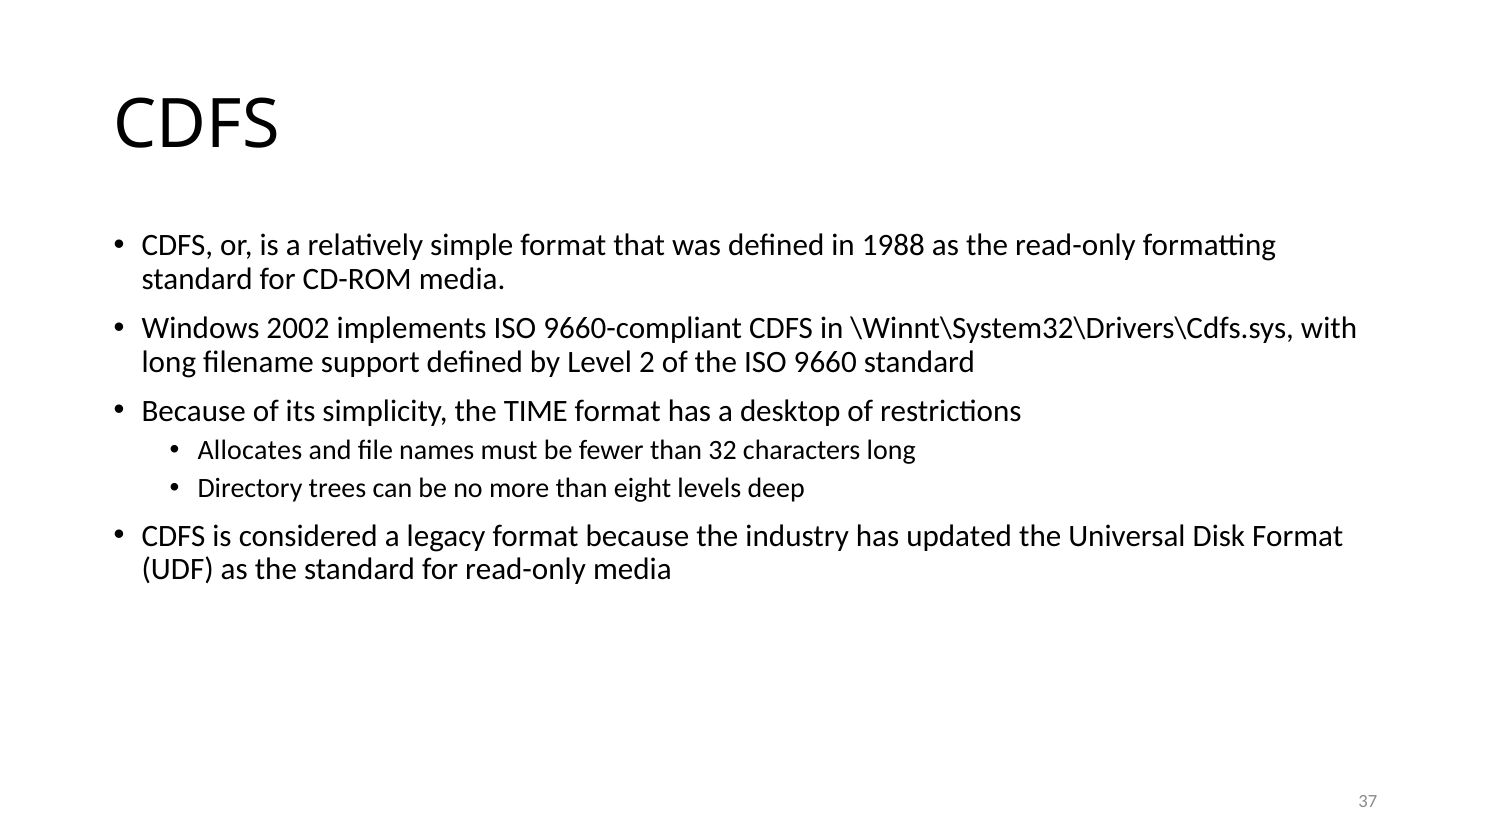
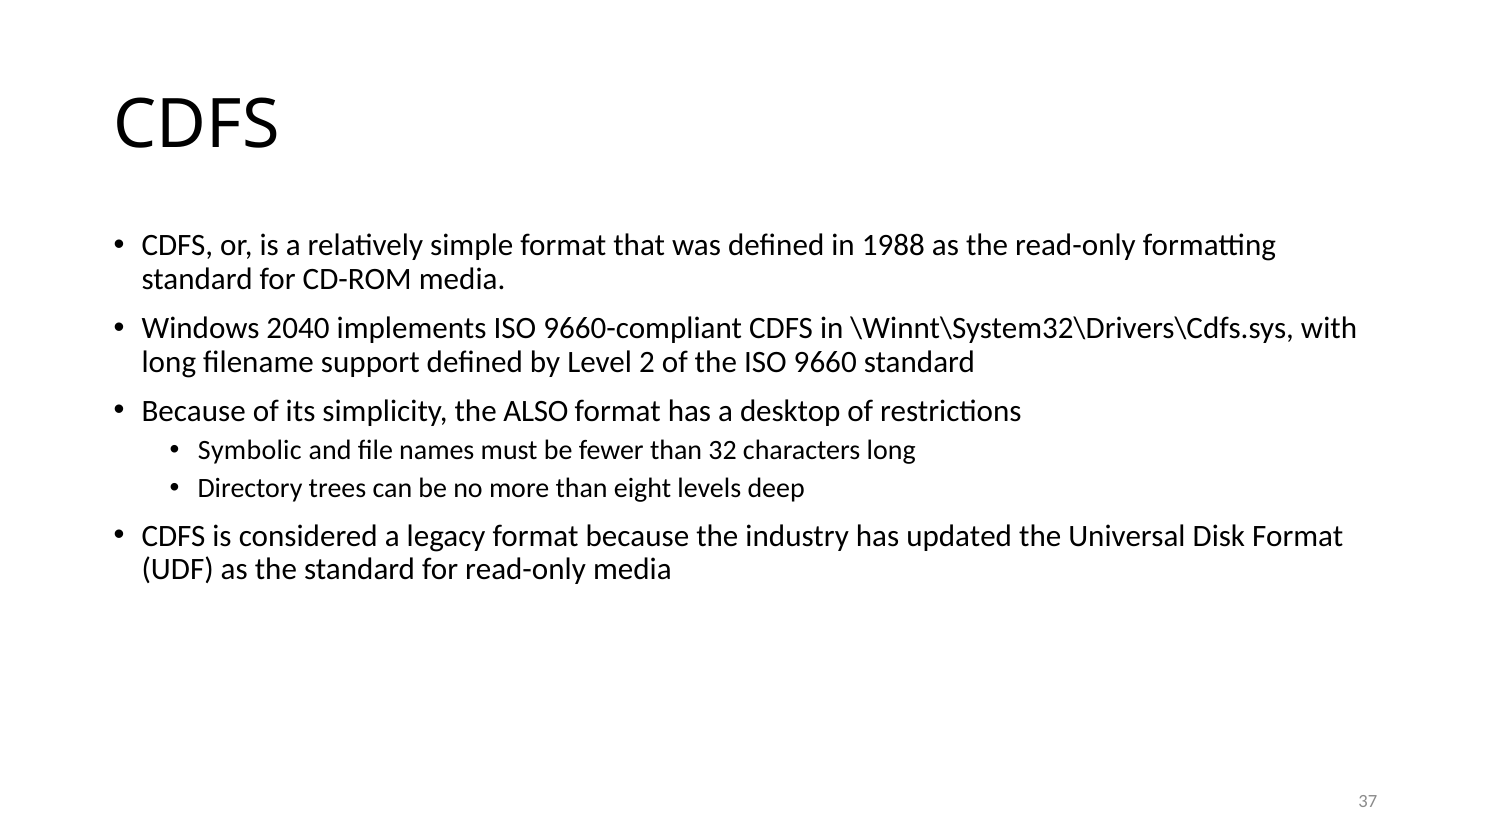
2002: 2002 -> 2040
TIME: TIME -> ALSO
Allocates: Allocates -> Symbolic
